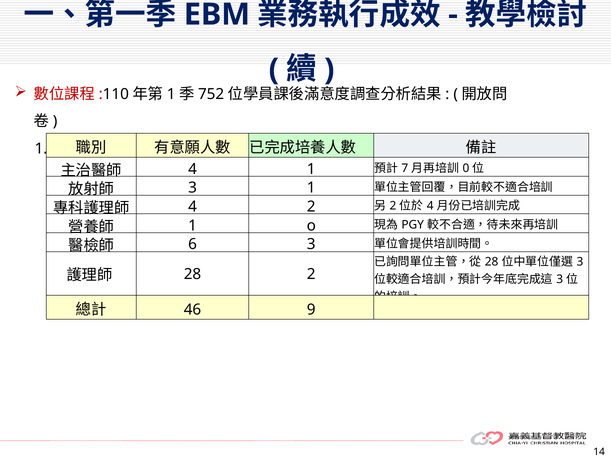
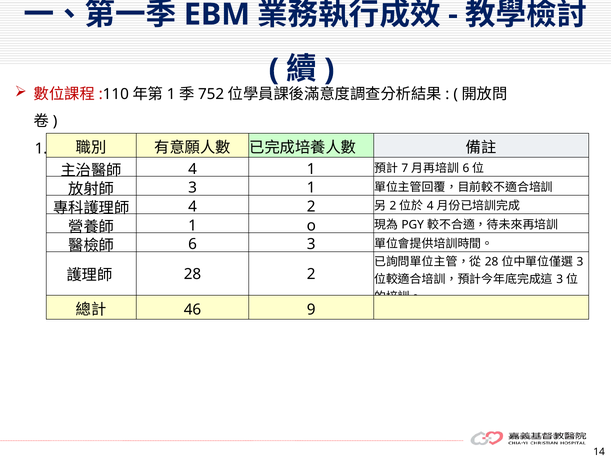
0 at (466, 168): 0 -> 6
